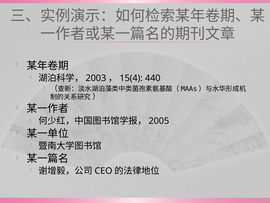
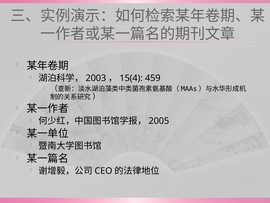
440: 440 -> 459
